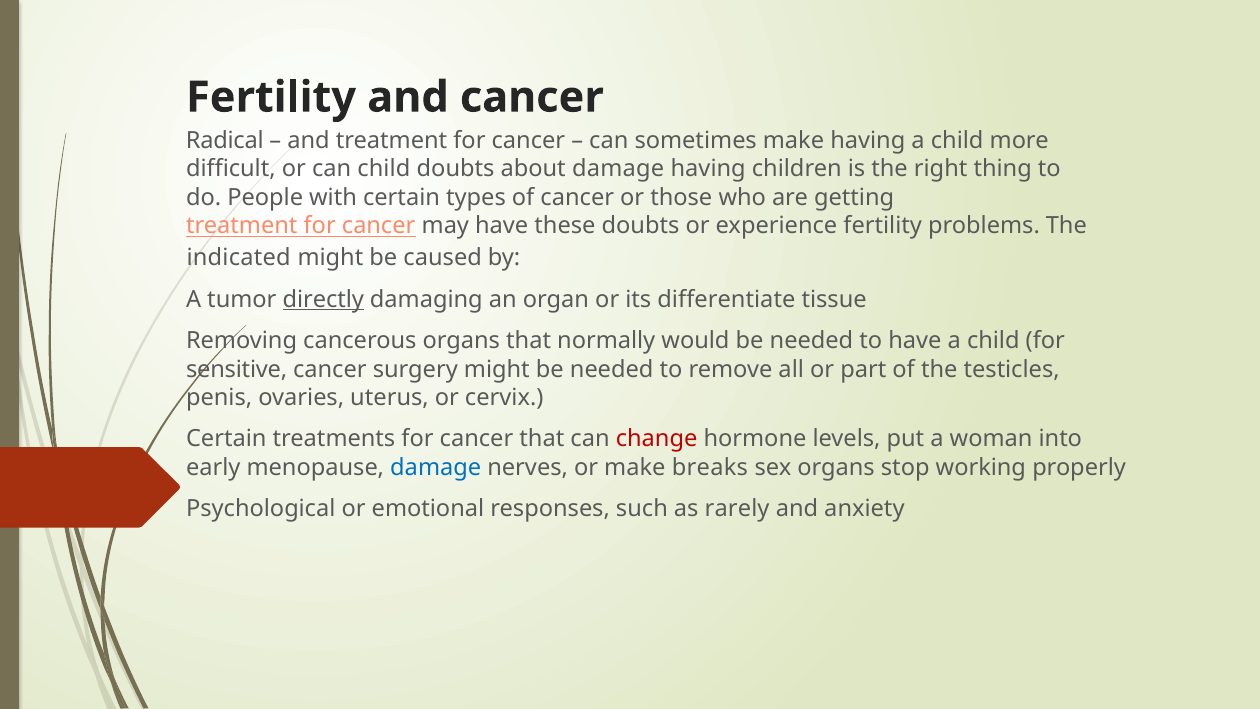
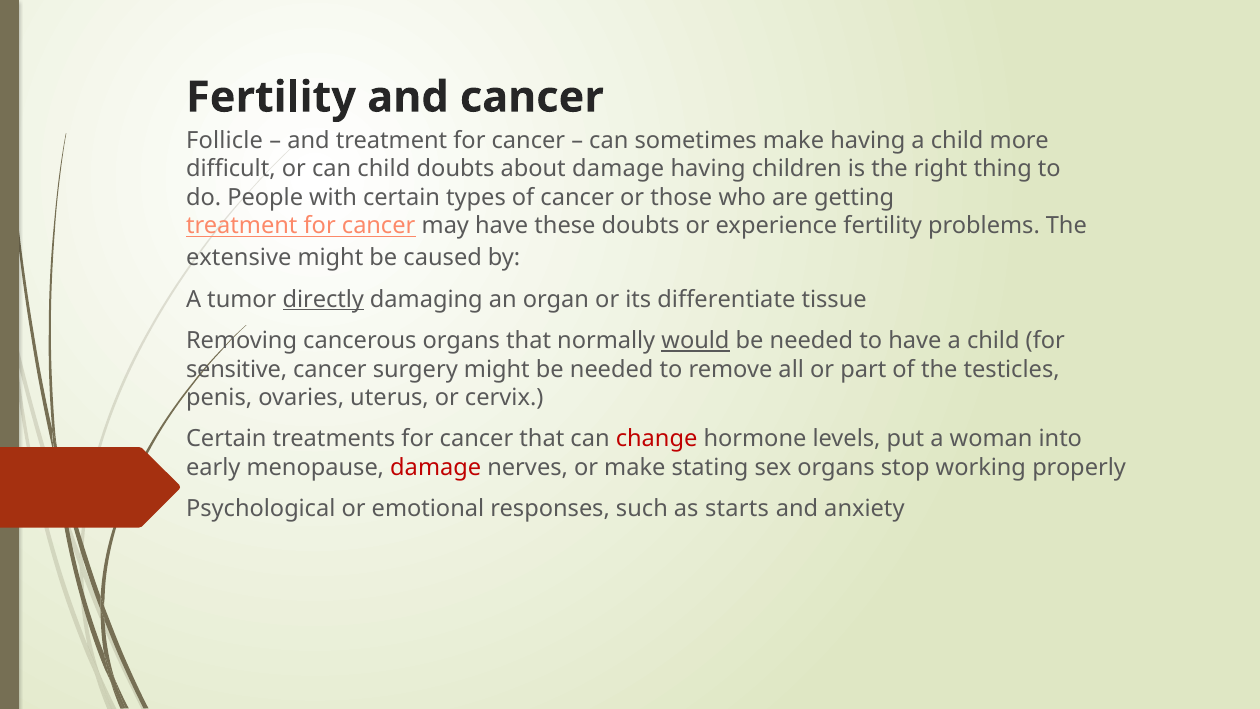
Radical: Radical -> Follicle
indicated: indicated -> extensive
would underline: none -> present
damage at (436, 467) colour: blue -> red
breaks: breaks -> stating
rarely: rarely -> starts
